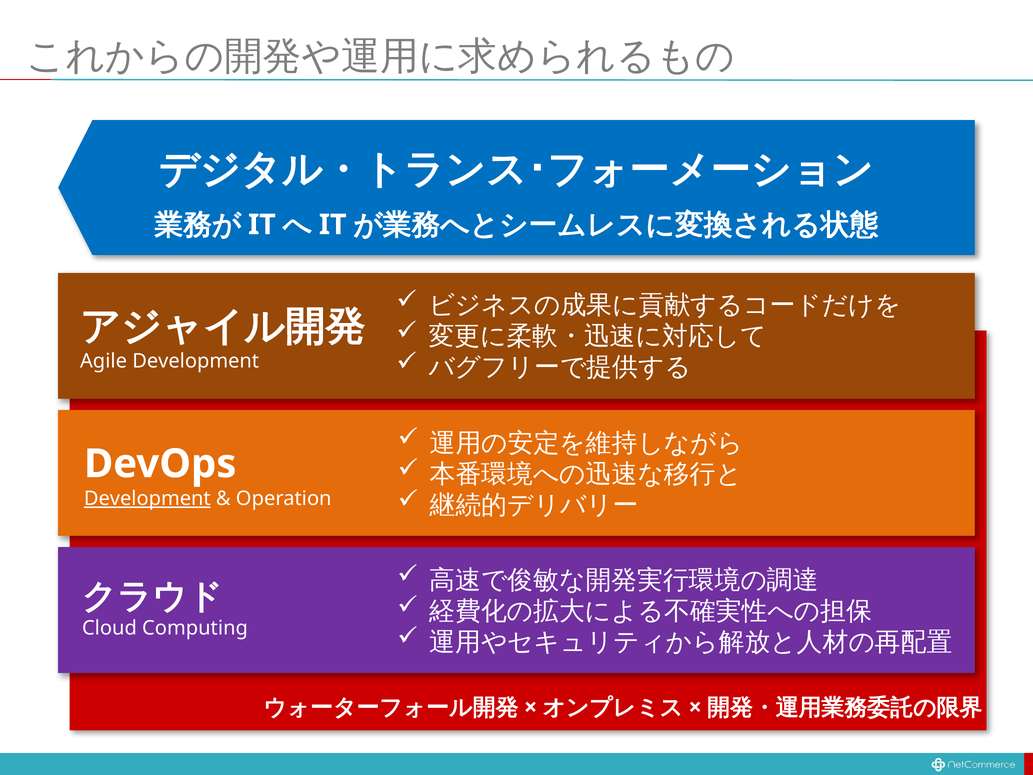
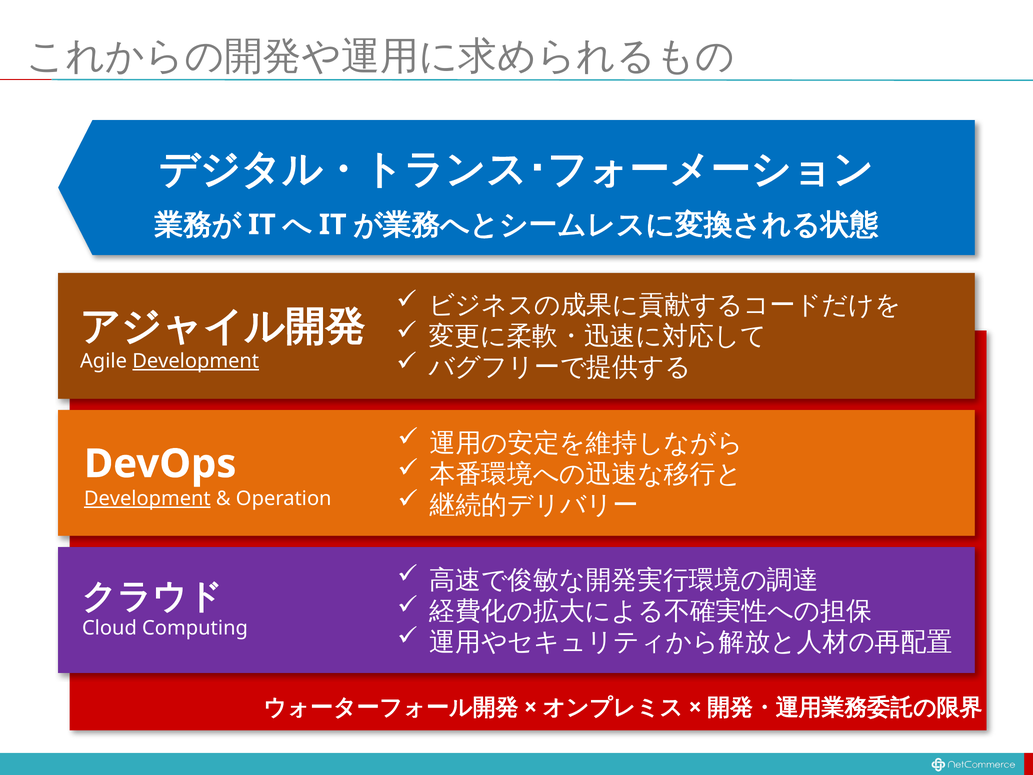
Development at (196, 361) underline: none -> present
